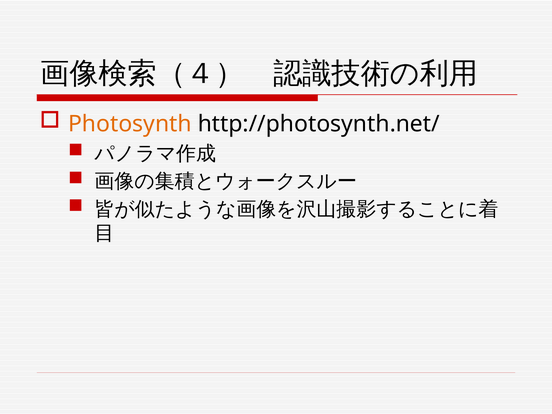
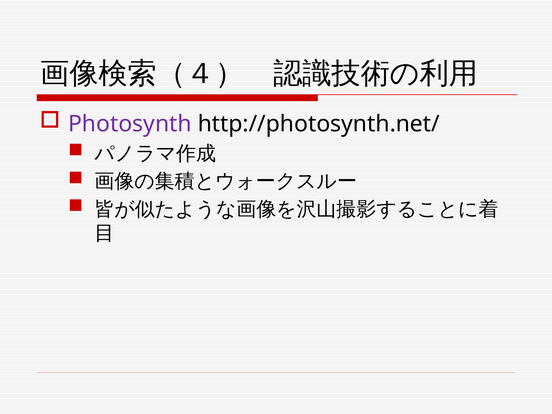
Photosynth colour: orange -> purple
